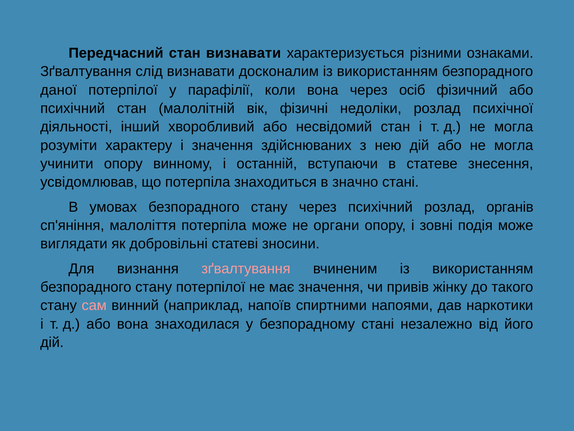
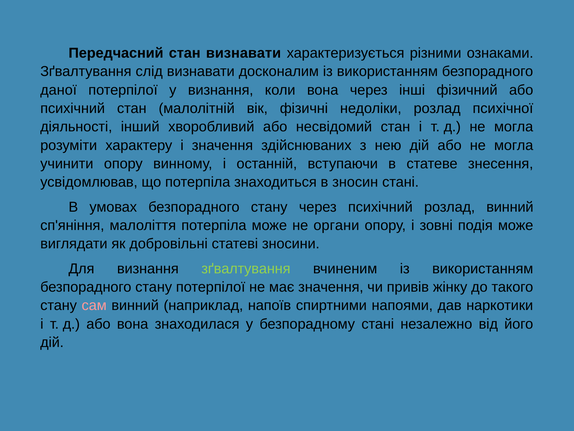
у парафілії: парафілії -> визнання
осіб: осіб -> інші
значно: значно -> зносин
розлад органів: органів -> винний
зґвалтування at (246, 268) colour: pink -> light green
